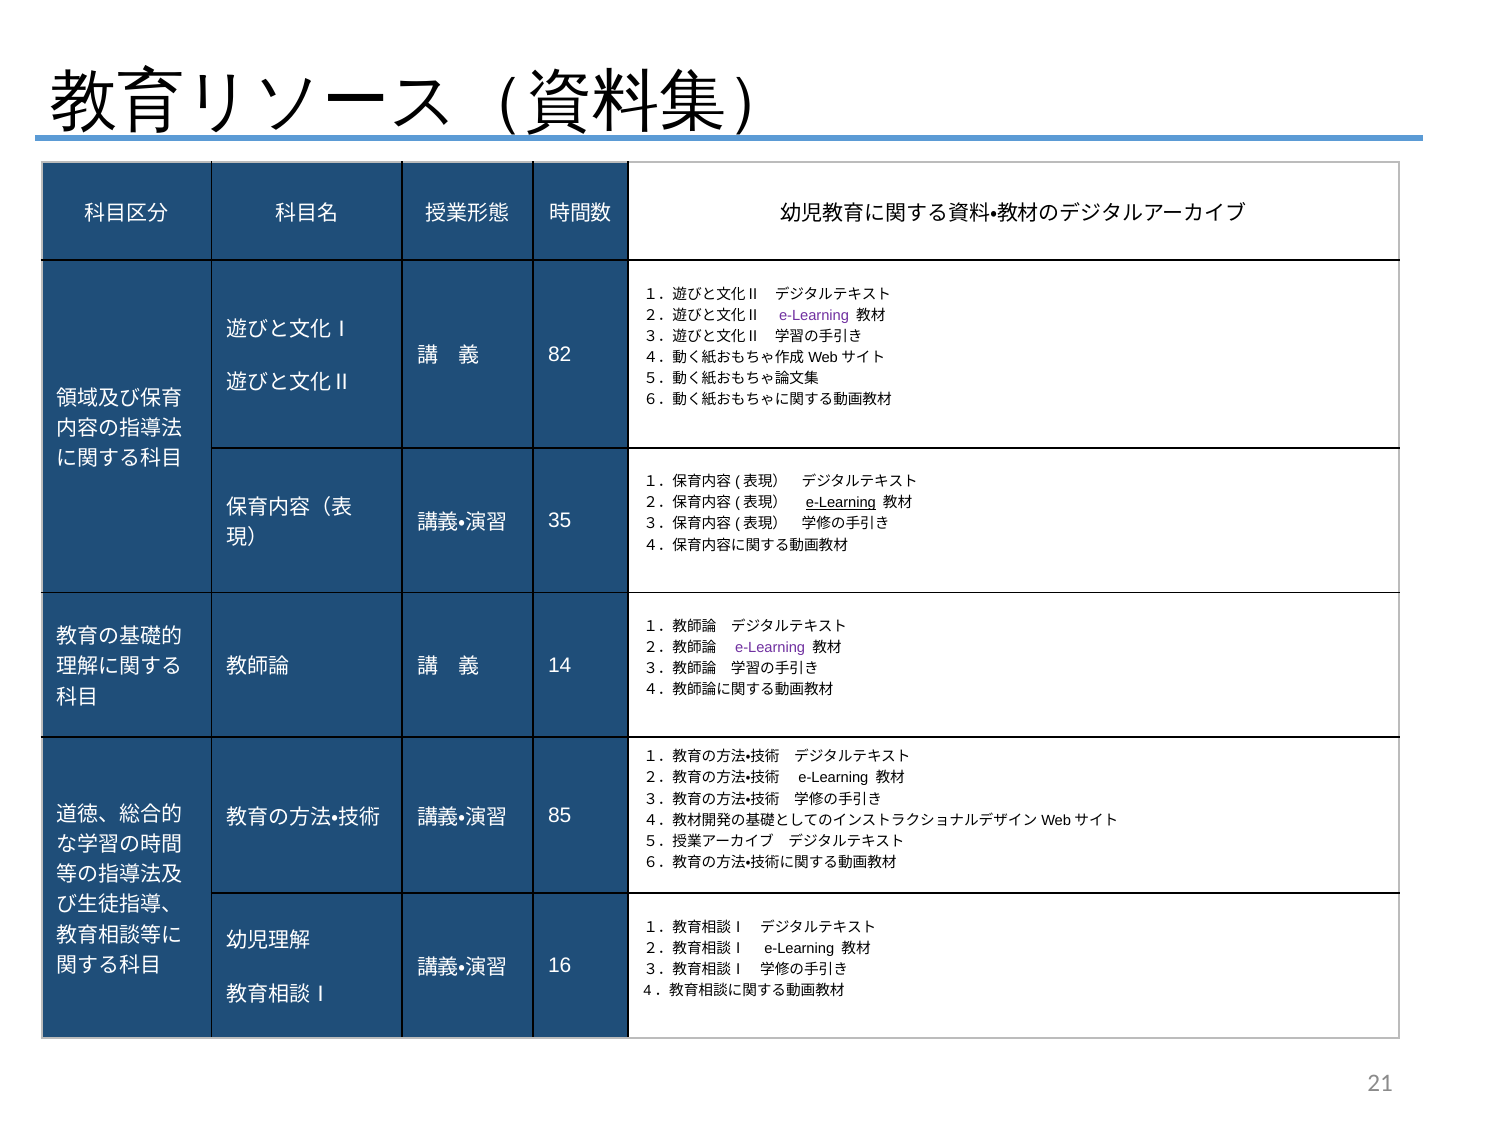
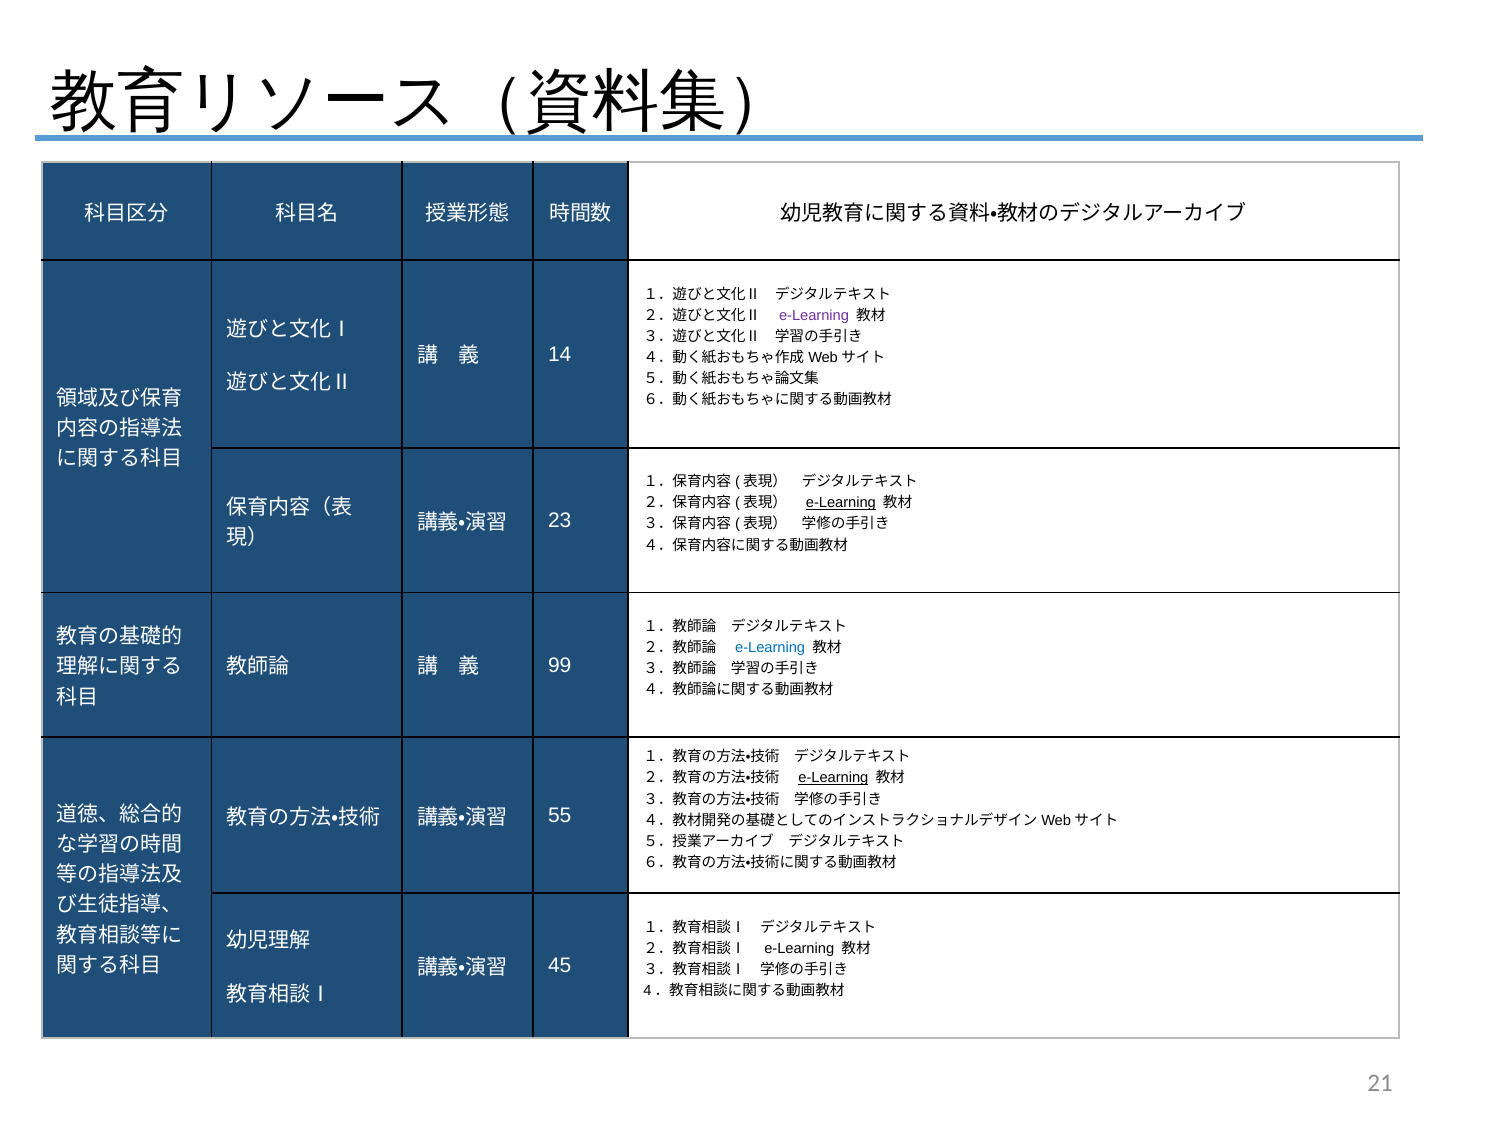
82: 82 -> 14
35: 35 -> 23
e-Learning at (770, 648) colour: purple -> blue
14: 14 -> 99
e-Learning at (833, 778) underline: none -> present
85: 85 -> 55
16: 16 -> 45
